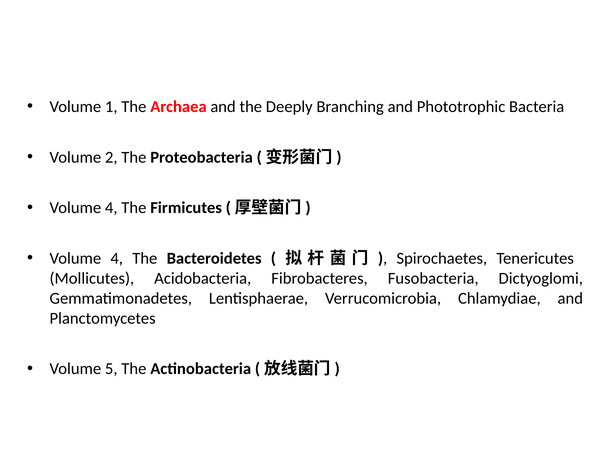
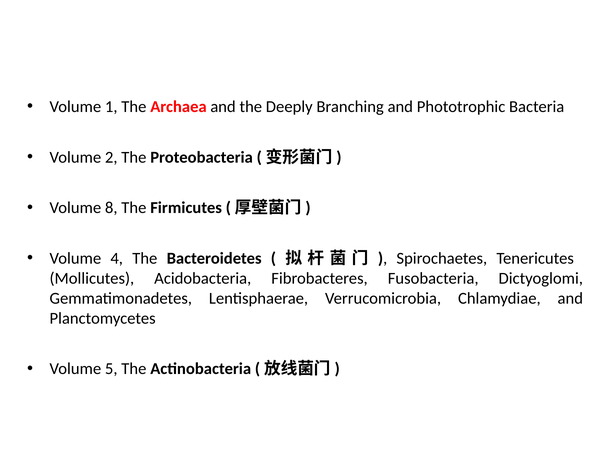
4 at (111, 208): 4 -> 8
